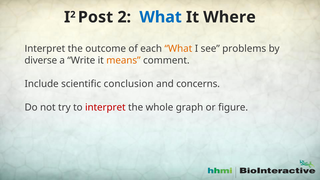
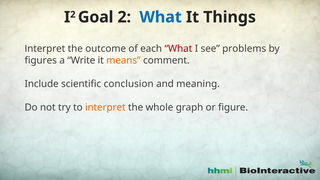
Post: Post -> Goal
Where: Where -> Things
What at (178, 49) colour: orange -> red
diverse: diverse -> figures
concerns: concerns -> meaning
interpret colour: red -> orange
